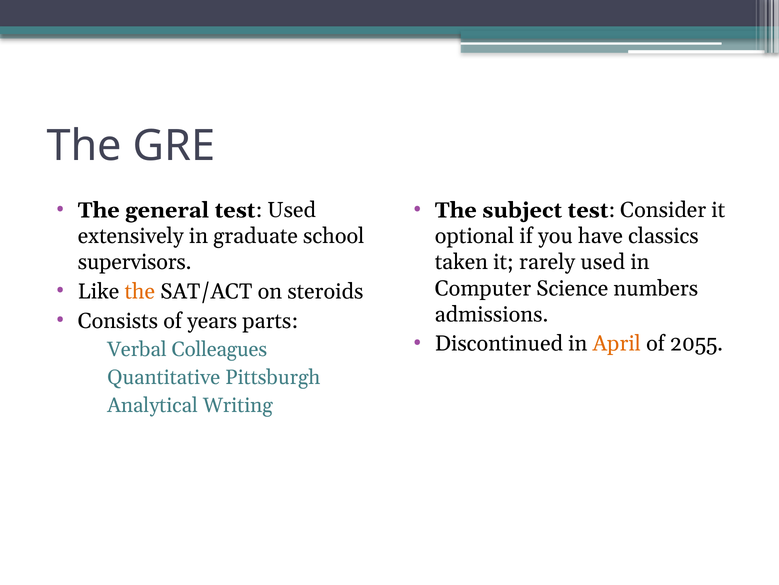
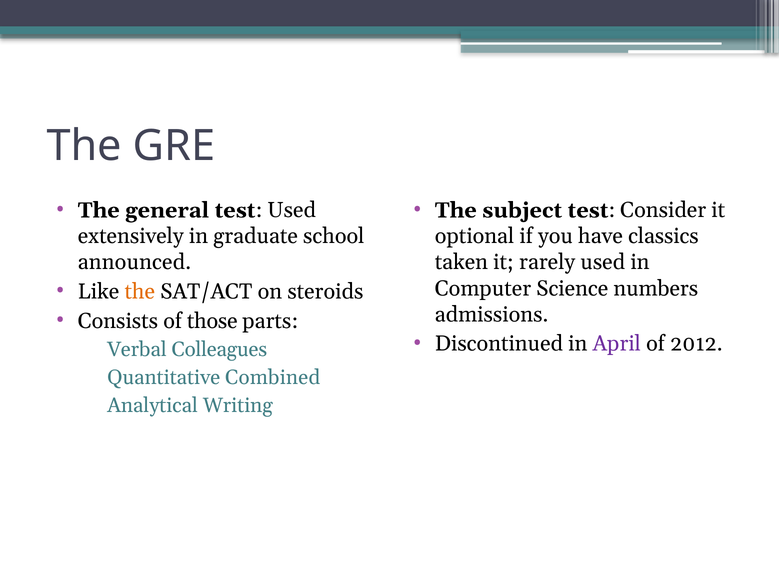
supervisors: supervisors -> announced
years: years -> those
April colour: orange -> purple
2055: 2055 -> 2012
Pittsburgh: Pittsburgh -> Combined
